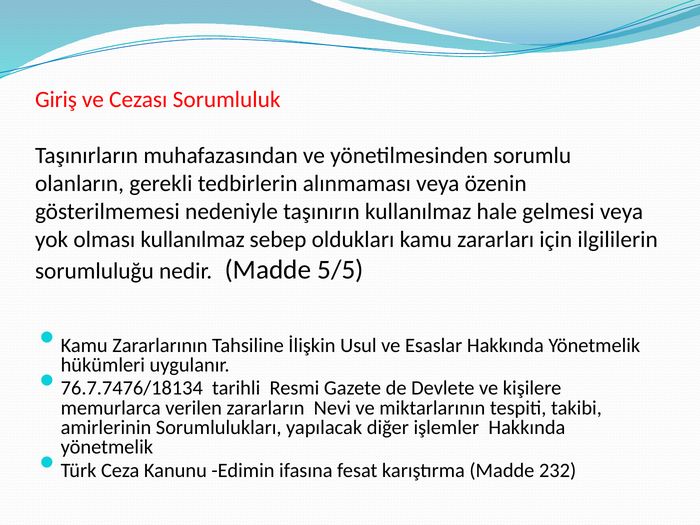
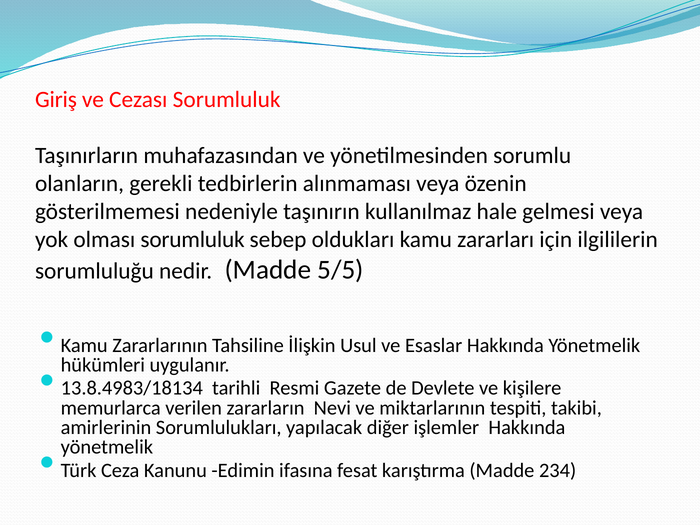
olması kullanılmaz: kullanılmaz -> sorumluluk
76.7.7476/18134: 76.7.7476/18134 -> 13.8.4983/18134
232: 232 -> 234
